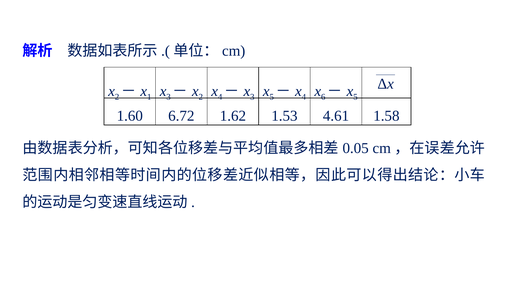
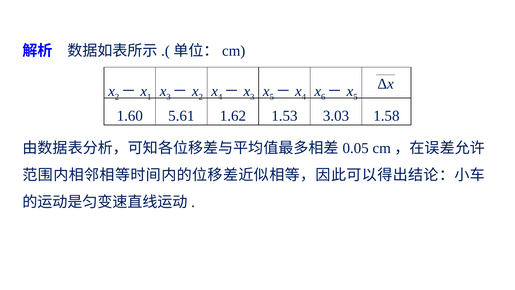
6.72: 6.72 -> 5.61
4.61: 4.61 -> 3.03
